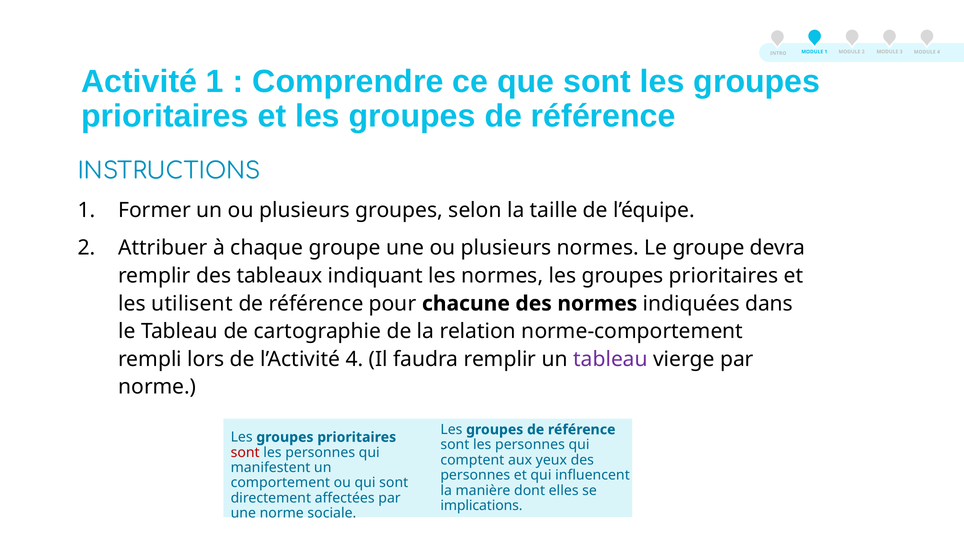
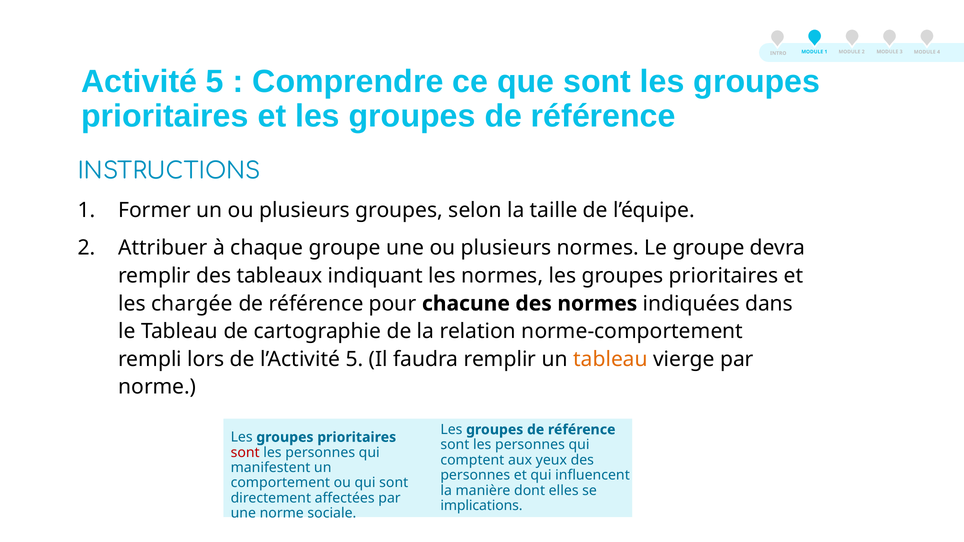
Activité 1: 1 -> 5
utilisent: utilisent -> chargée
l’Activité 4: 4 -> 5
tableau at (611, 359) colour: purple -> orange
